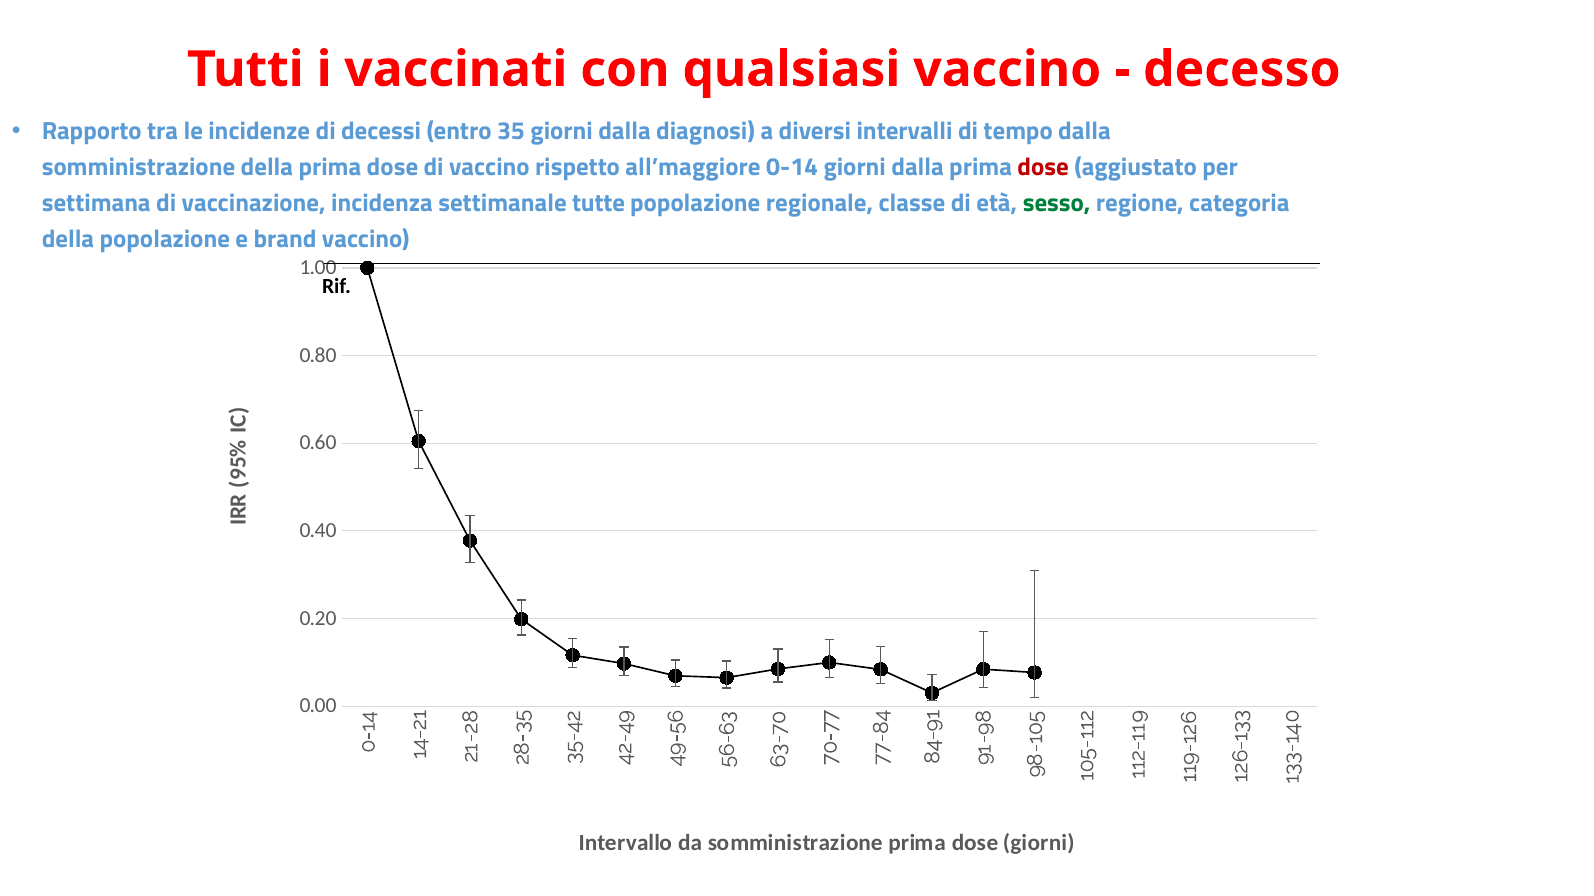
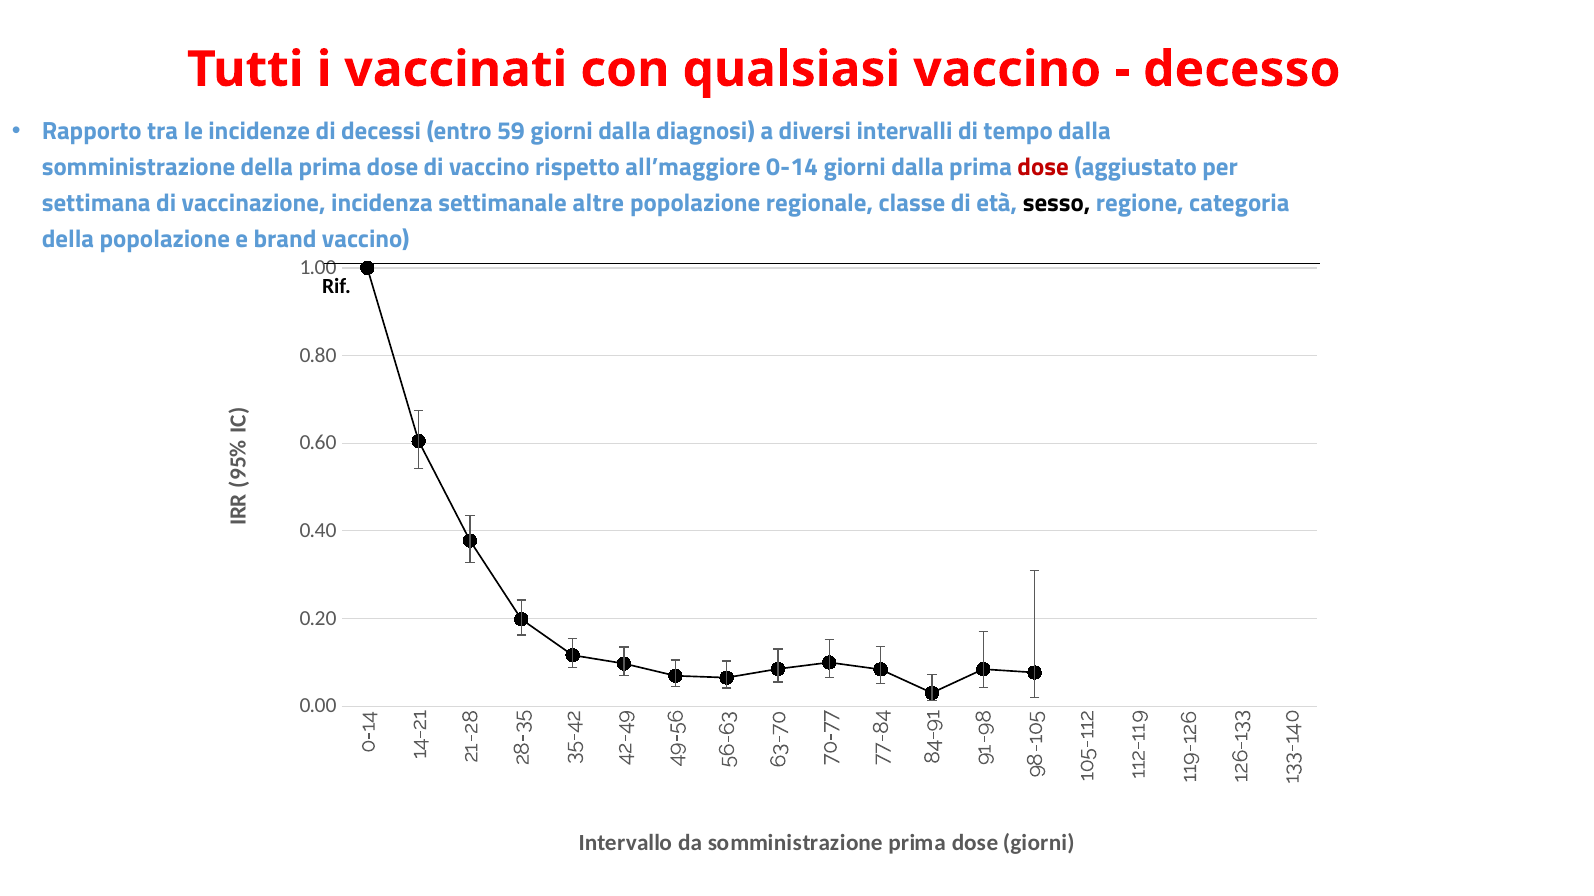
35: 35 -> 59
tutte: tutte -> altre
sesso colour: green -> black
